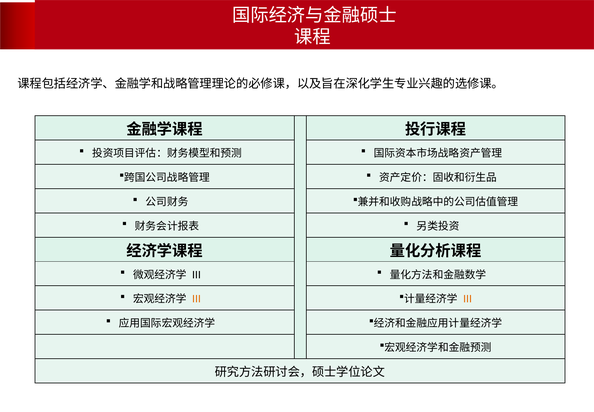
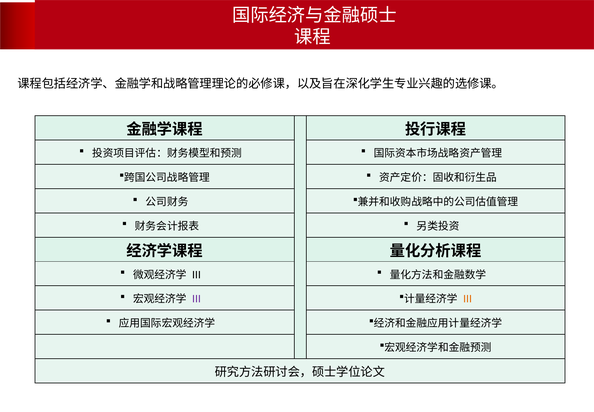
III at (197, 299) colour: orange -> purple
